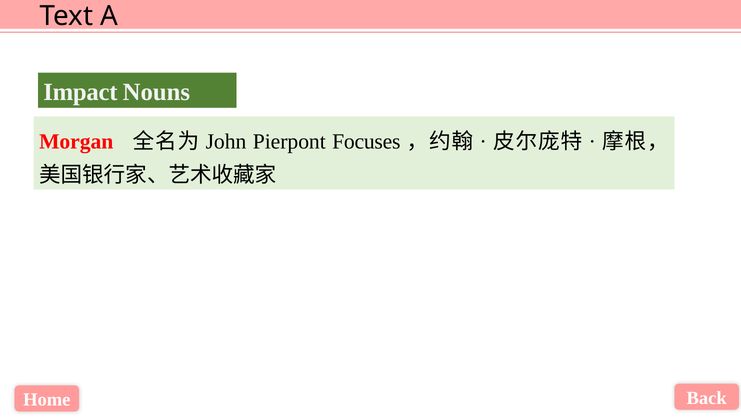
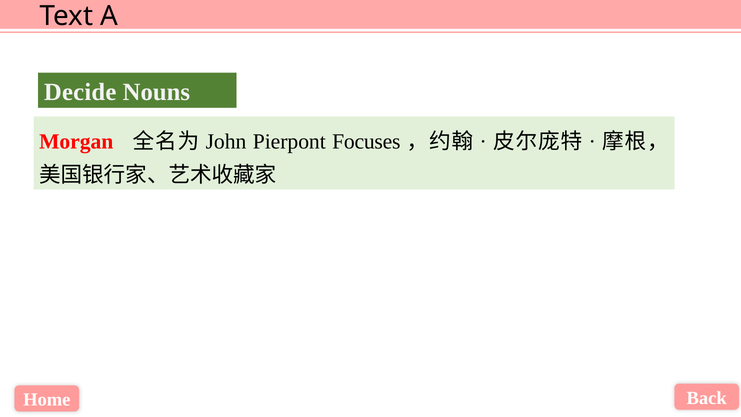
Impact: Impact -> Decide
